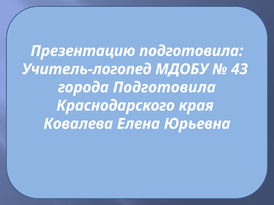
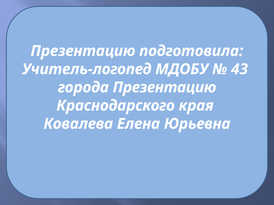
города Подготовила: Подготовила -> Презентацию
